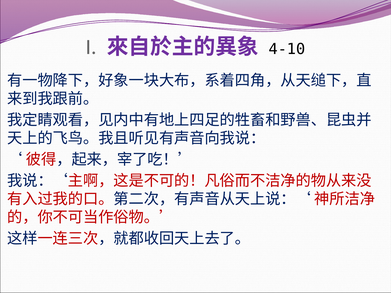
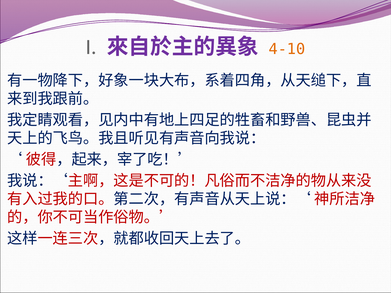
4-10 colour: black -> orange
